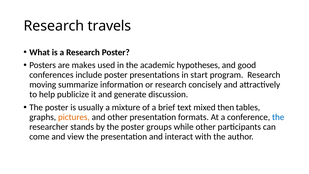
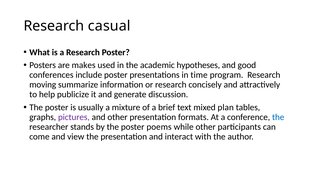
travels: travels -> casual
start: start -> time
then: then -> plan
pictures colour: orange -> purple
groups: groups -> poems
